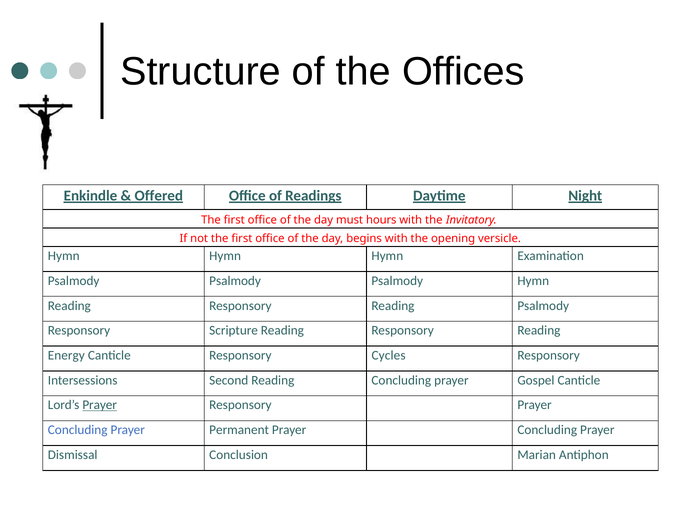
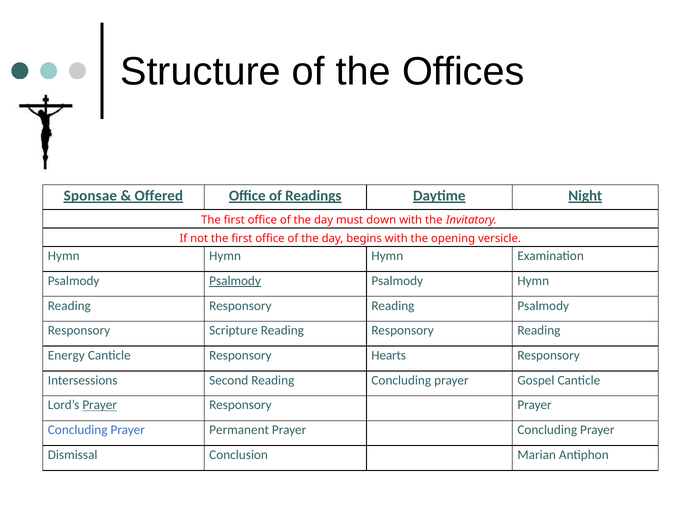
Enkindle: Enkindle -> Sponsae
hours: hours -> down
Psalmody at (235, 281) underline: none -> present
Cycles: Cycles -> Hearts
